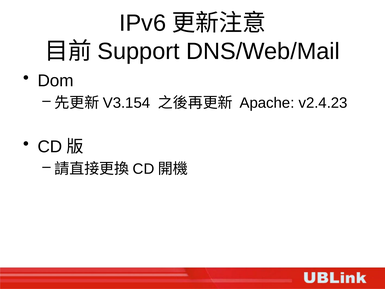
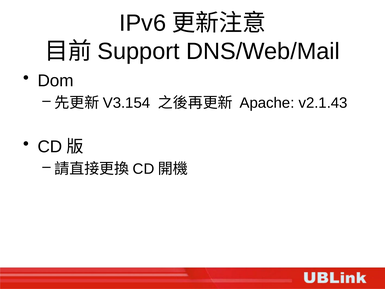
v2.4.23: v2.4.23 -> v2.1.43
